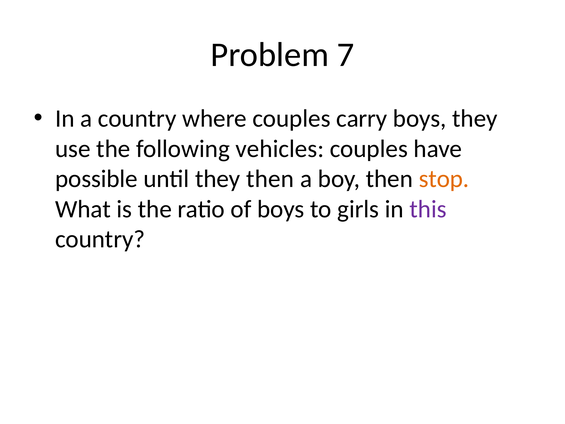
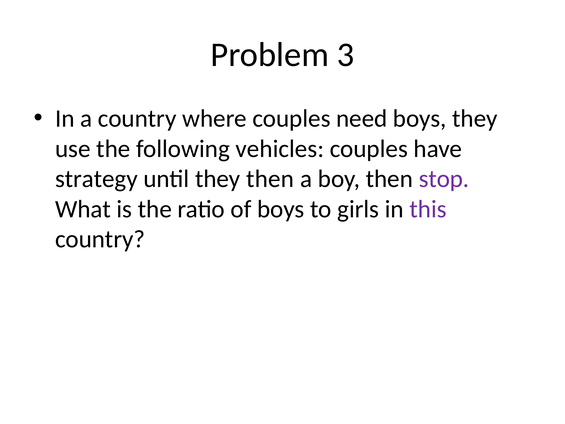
7: 7 -> 3
carry: carry -> need
possible: possible -> strategy
stop colour: orange -> purple
